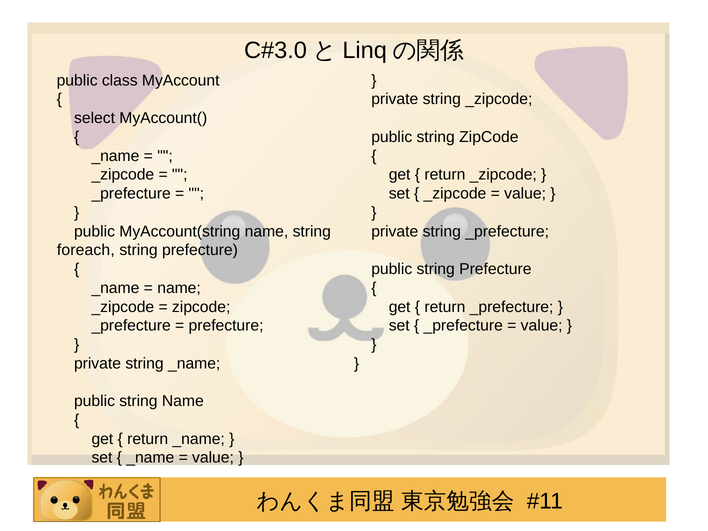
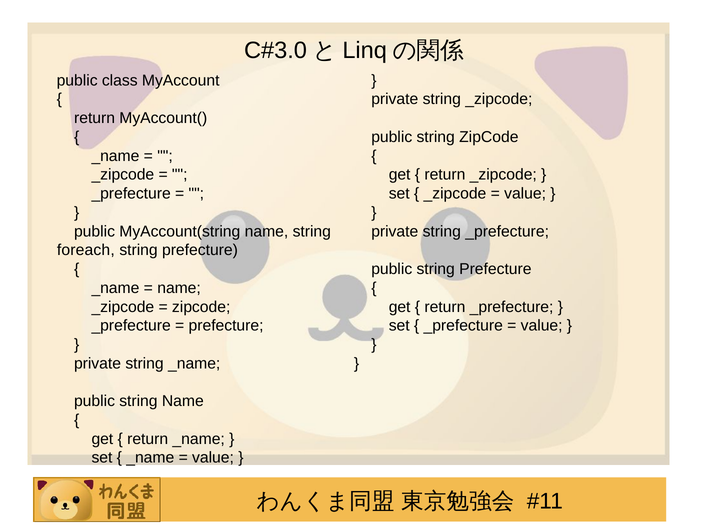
select at (95, 118): select -> return
